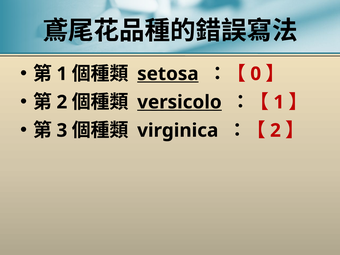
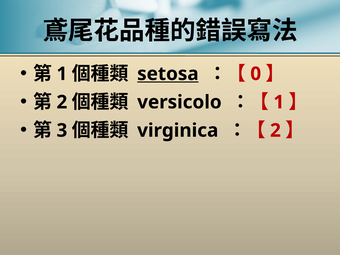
versicolo underline: present -> none
